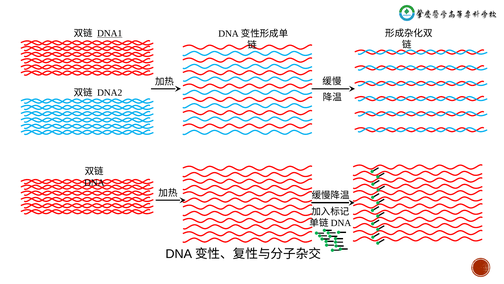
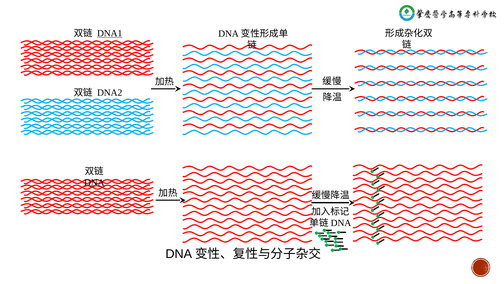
DNA underline: none -> present
